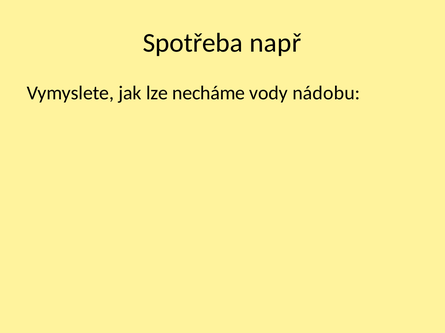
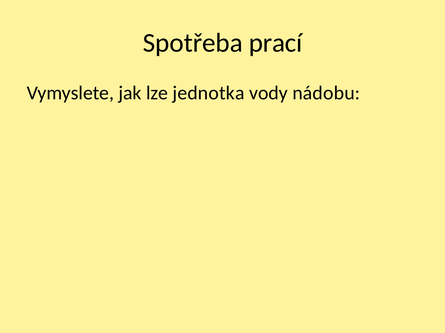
např: např -> prací
necháme: necháme -> jednotka
